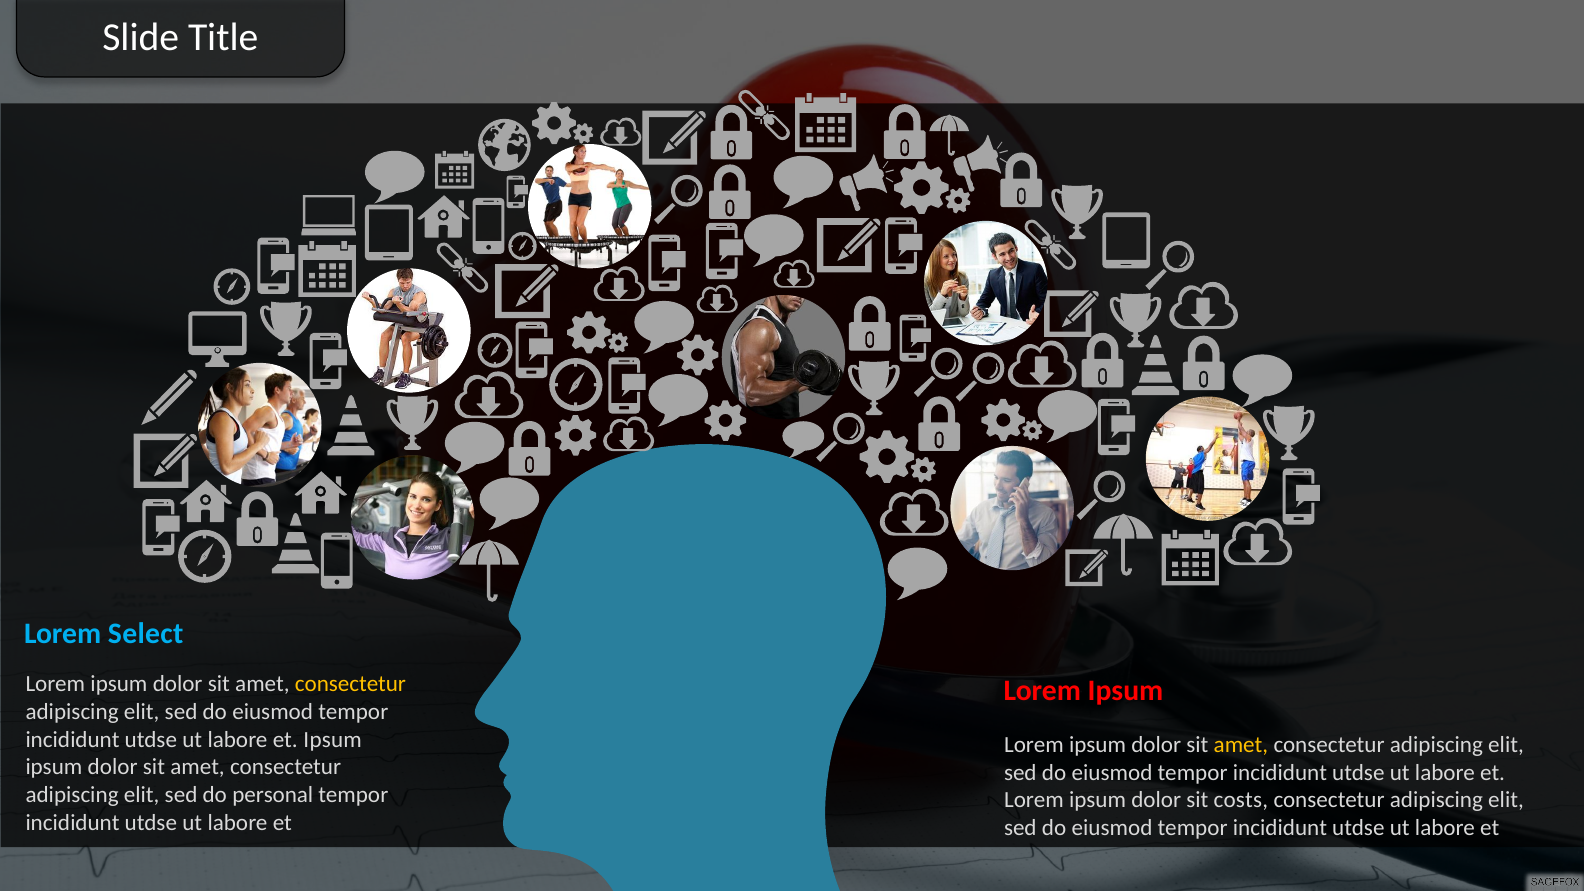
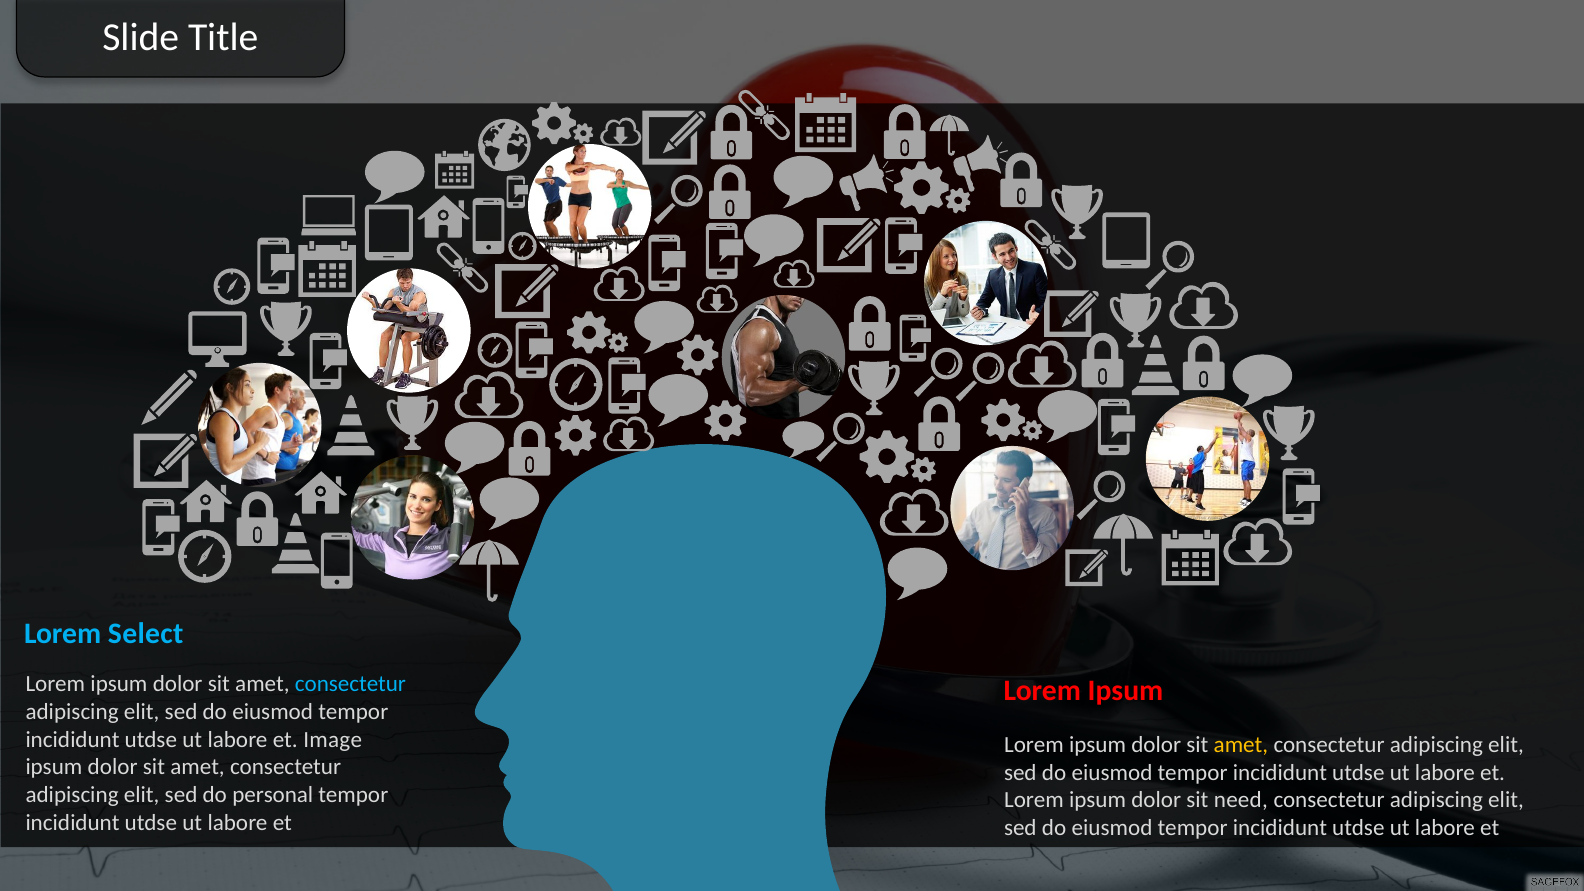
consectetur at (350, 684) colour: yellow -> light blue
et Ipsum: Ipsum -> Image
costs: costs -> need
